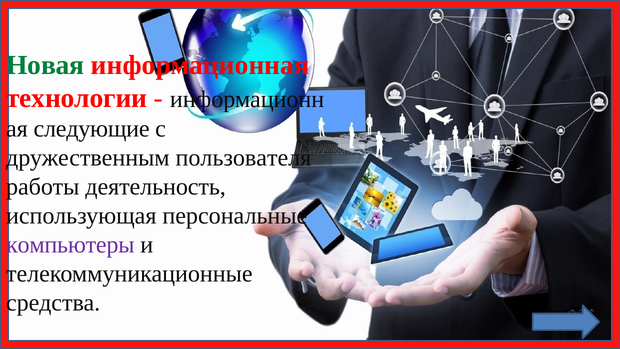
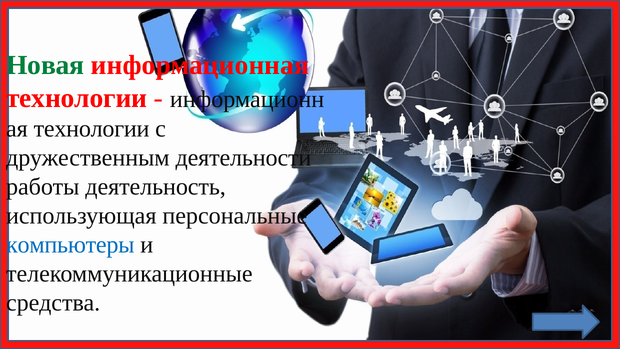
следующие at (92, 129): следующие -> технологии
пользователя: пользователя -> деятельности
компьютеры colour: purple -> blue
